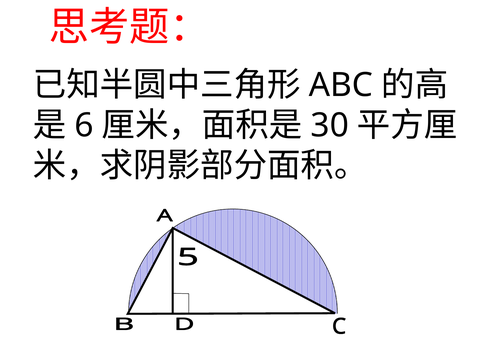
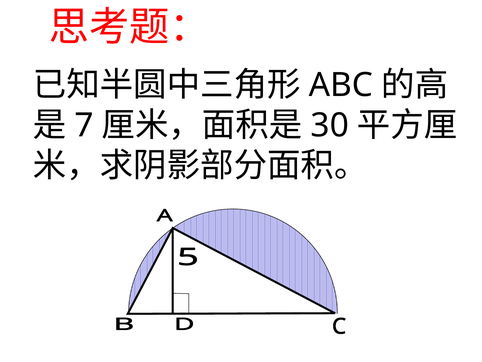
6: 6 -> 7
